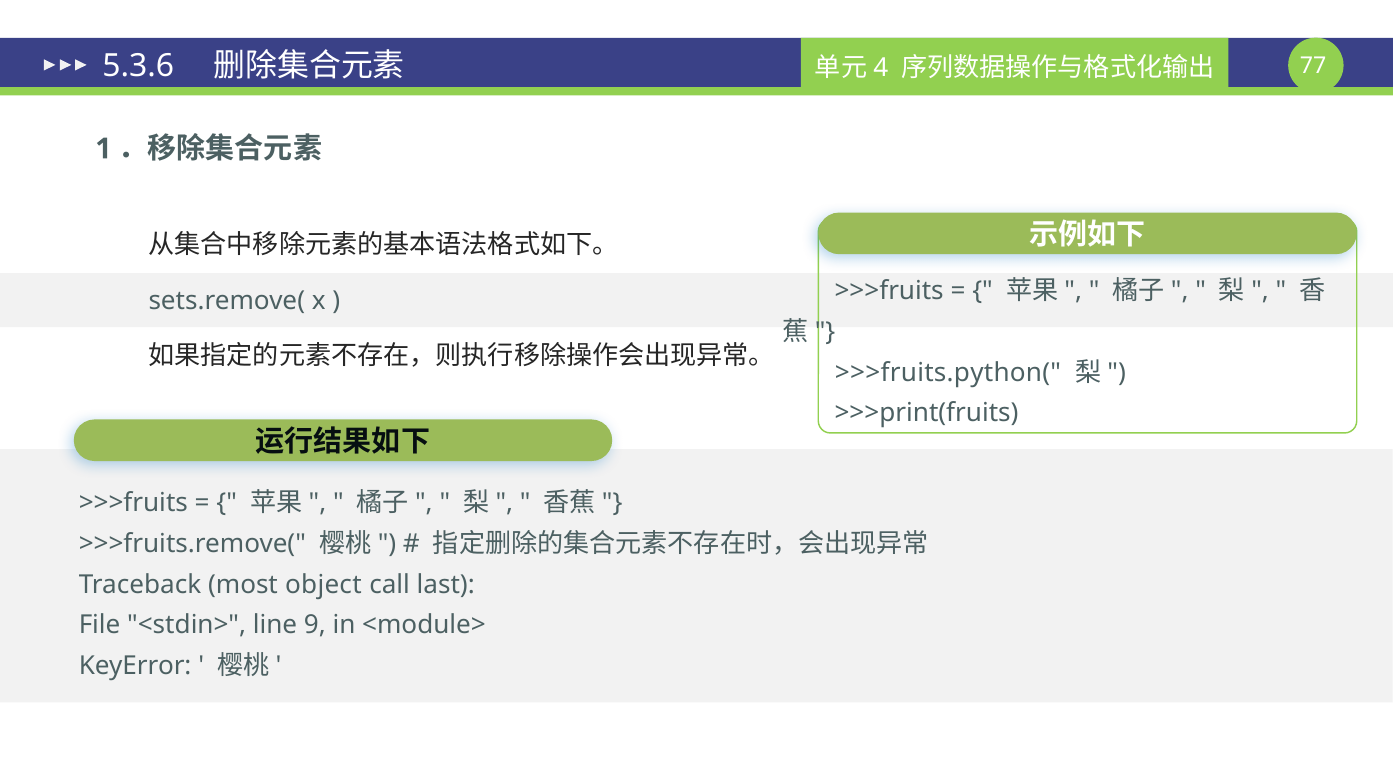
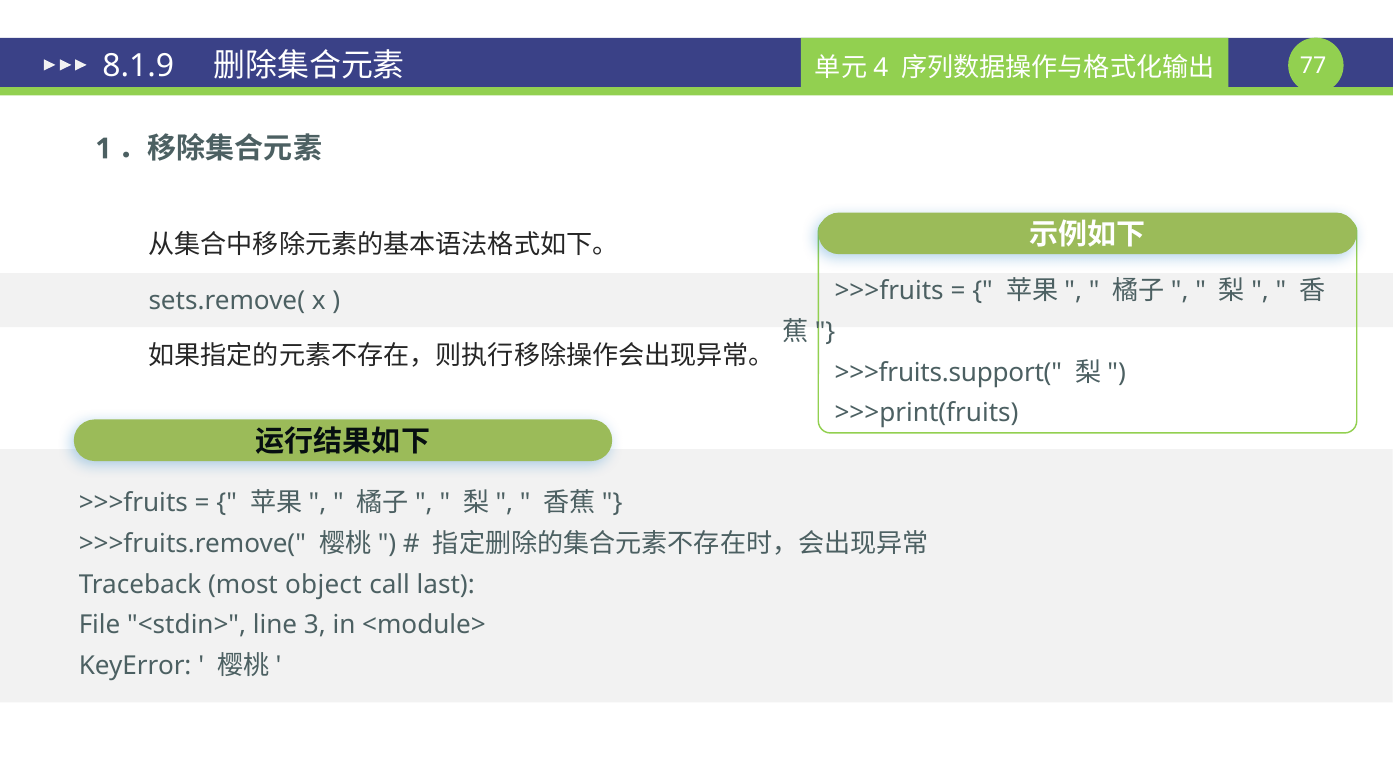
5.3.6: 5.3.6 -> 8.1.9
>>>fruits.python(: >>>fruits.python( -> >>>fruits.support(
9: 9 -> 3
